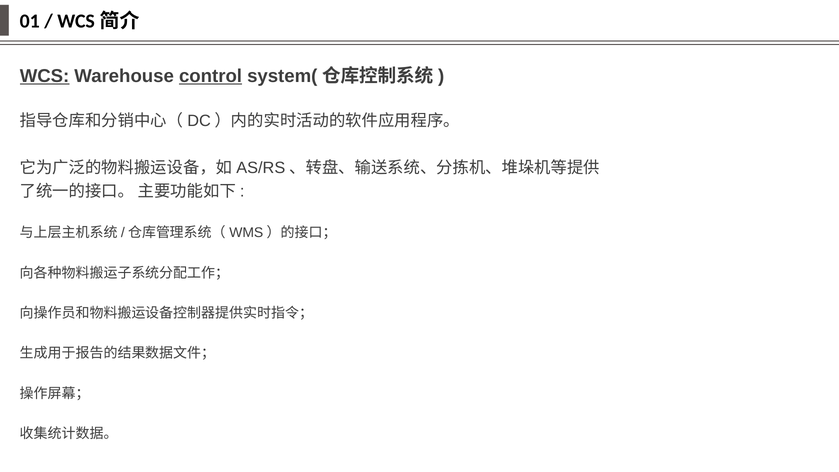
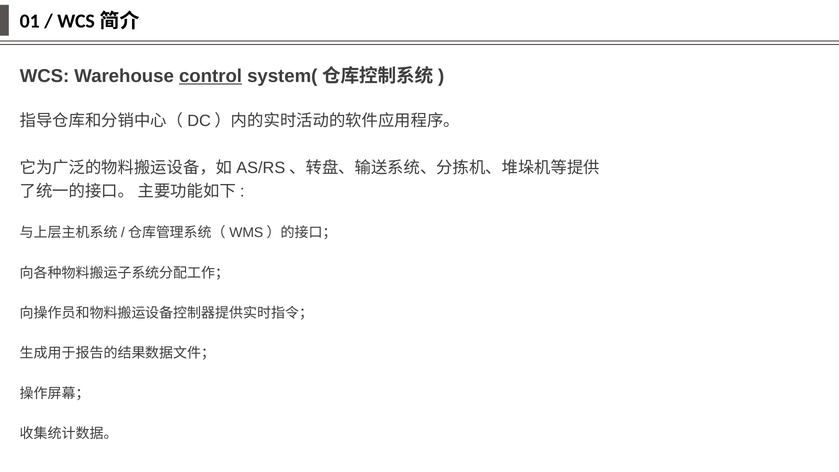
WCS underline: present -> none
